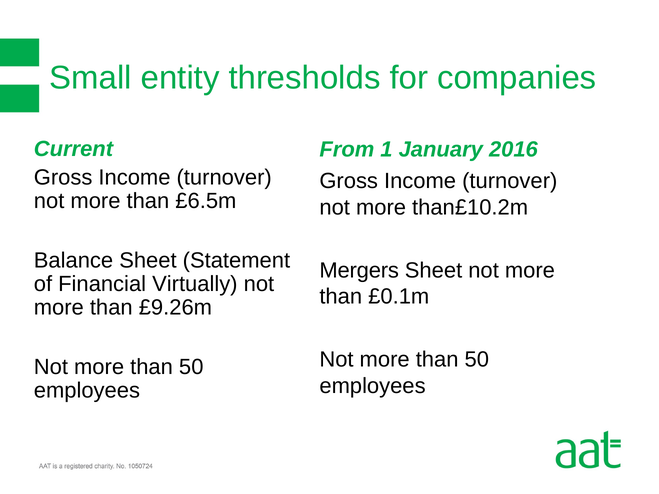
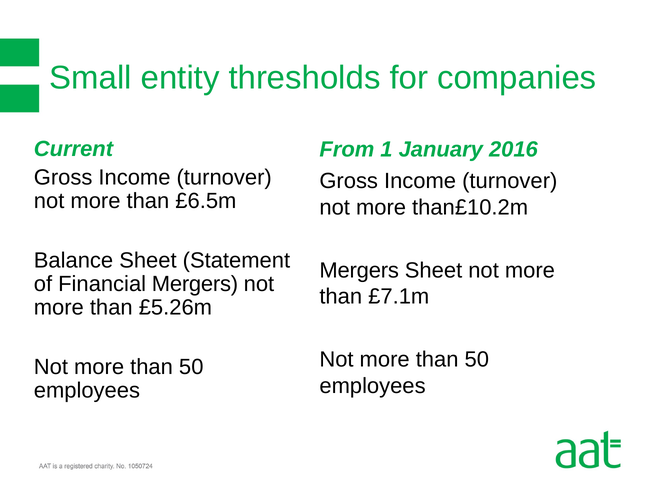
Financial Virtually: Virtually -> Mergers
£0.1m: £0.1m -> £7.1m
£9.26m: £9.26m -> £5.26m
